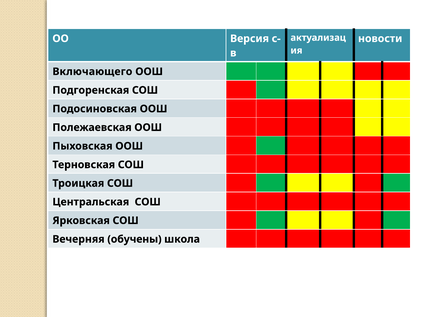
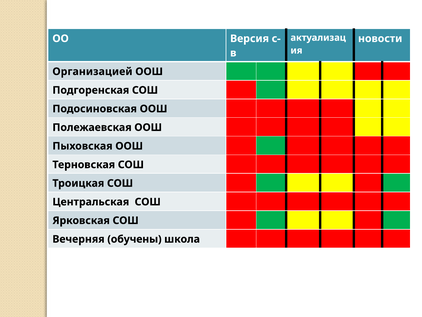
Включающего: Включающего -> Организацией
